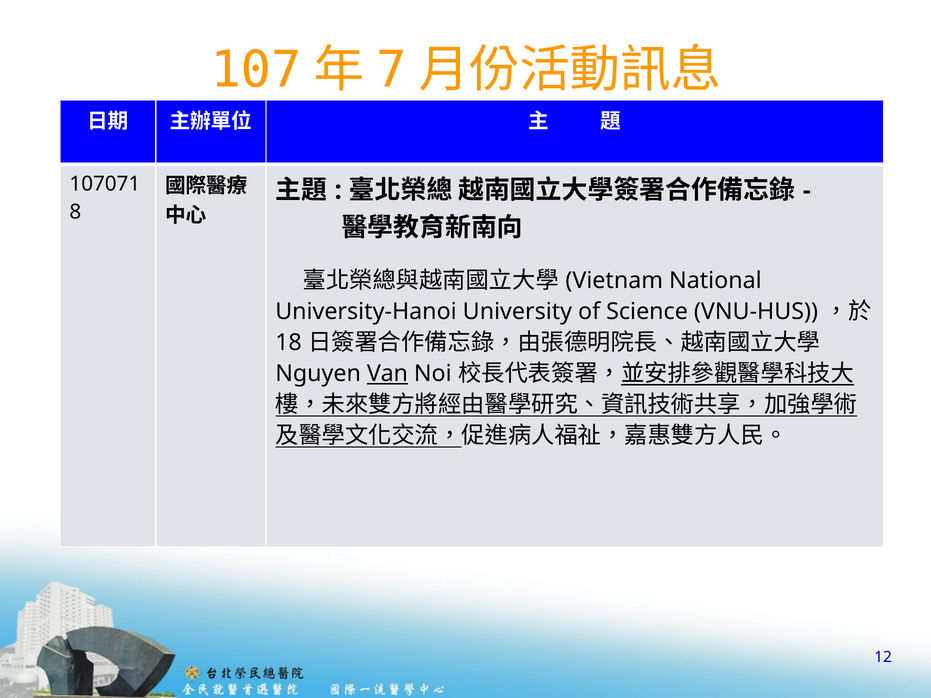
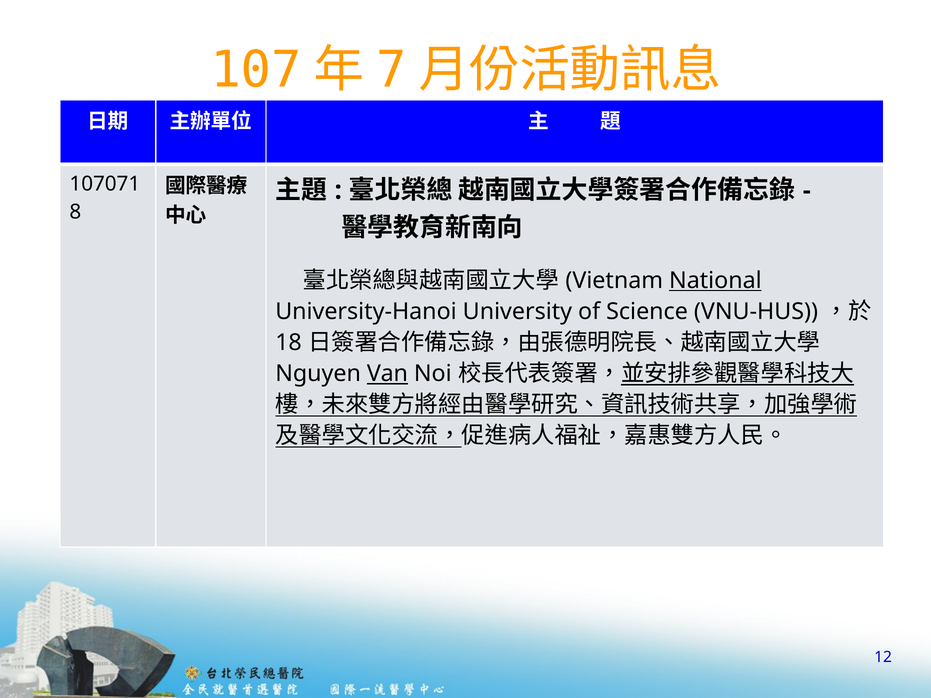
National underline: none -> present
